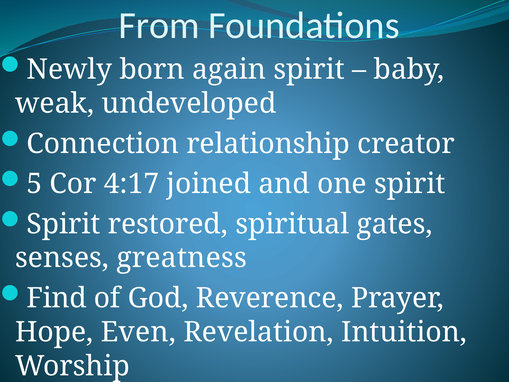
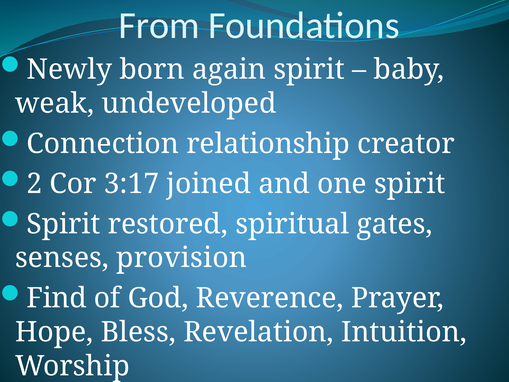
5: 5 -> 2
4:17: 4:17 -> 3:17
greatness: greatness -> provision
Even: Even -> Bless
